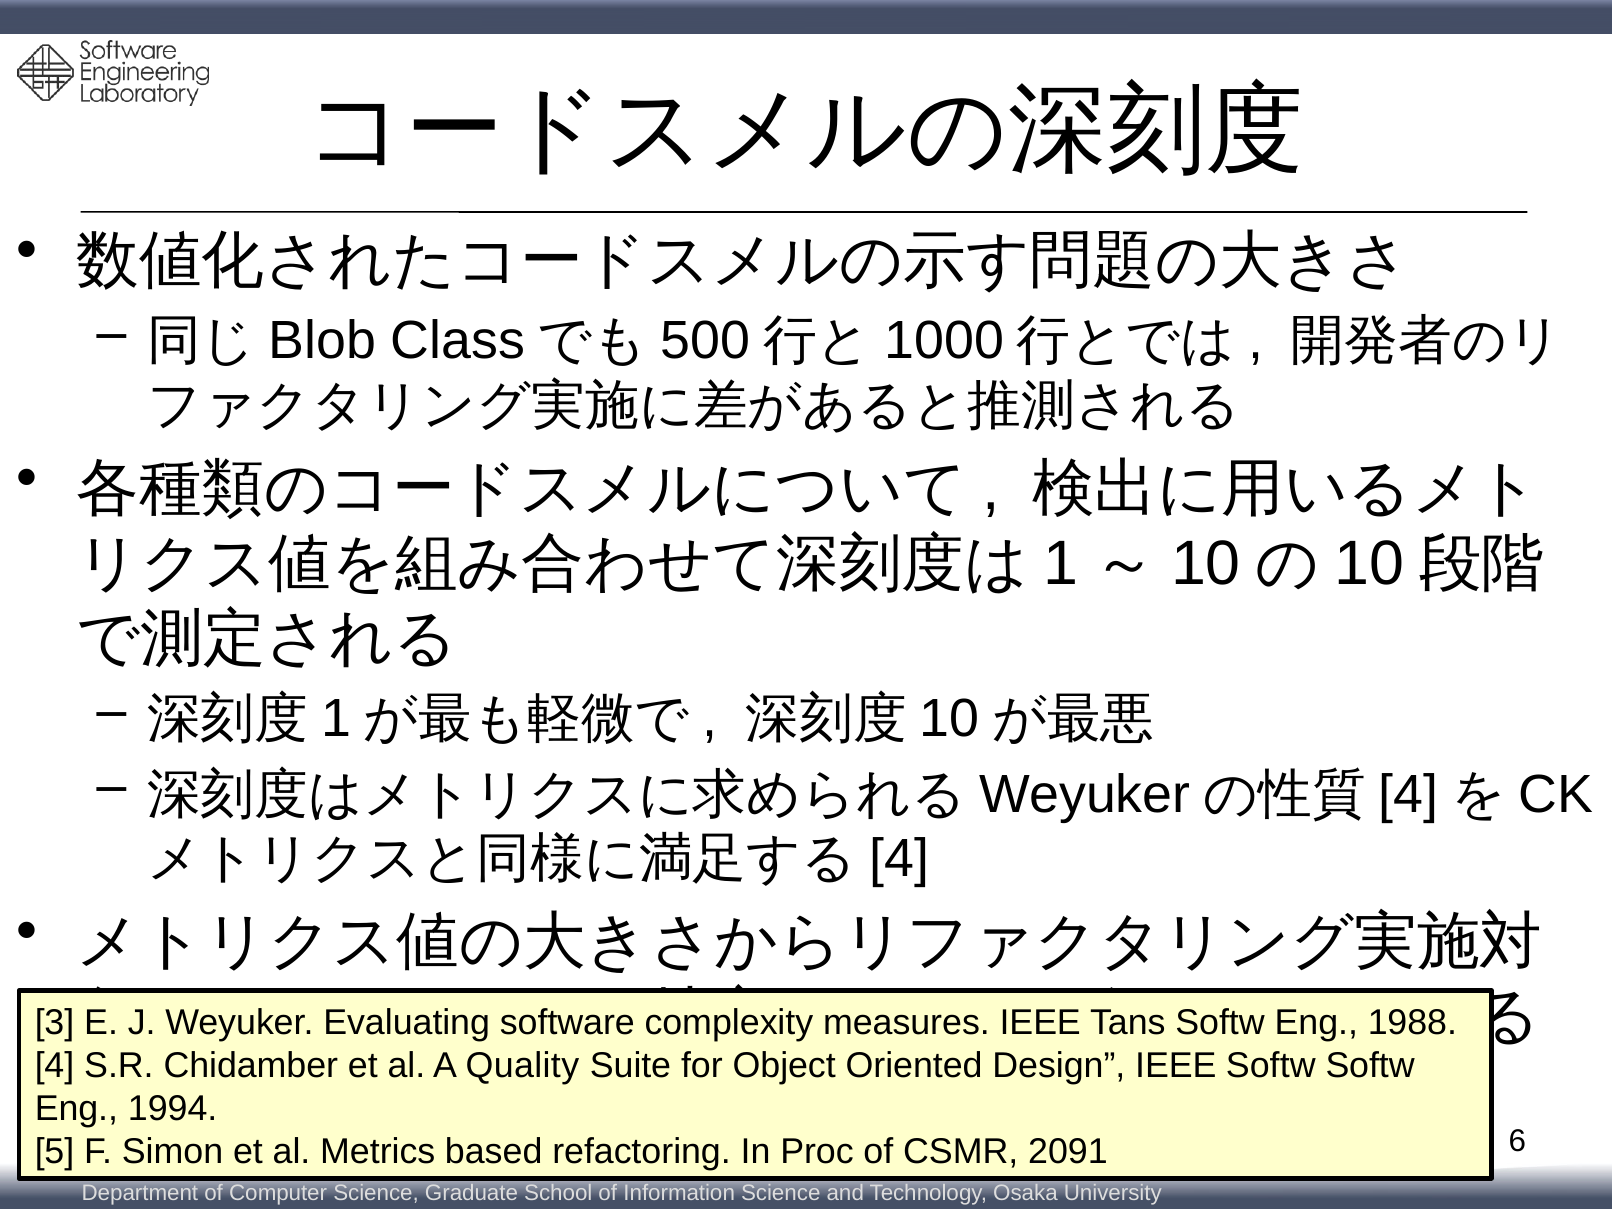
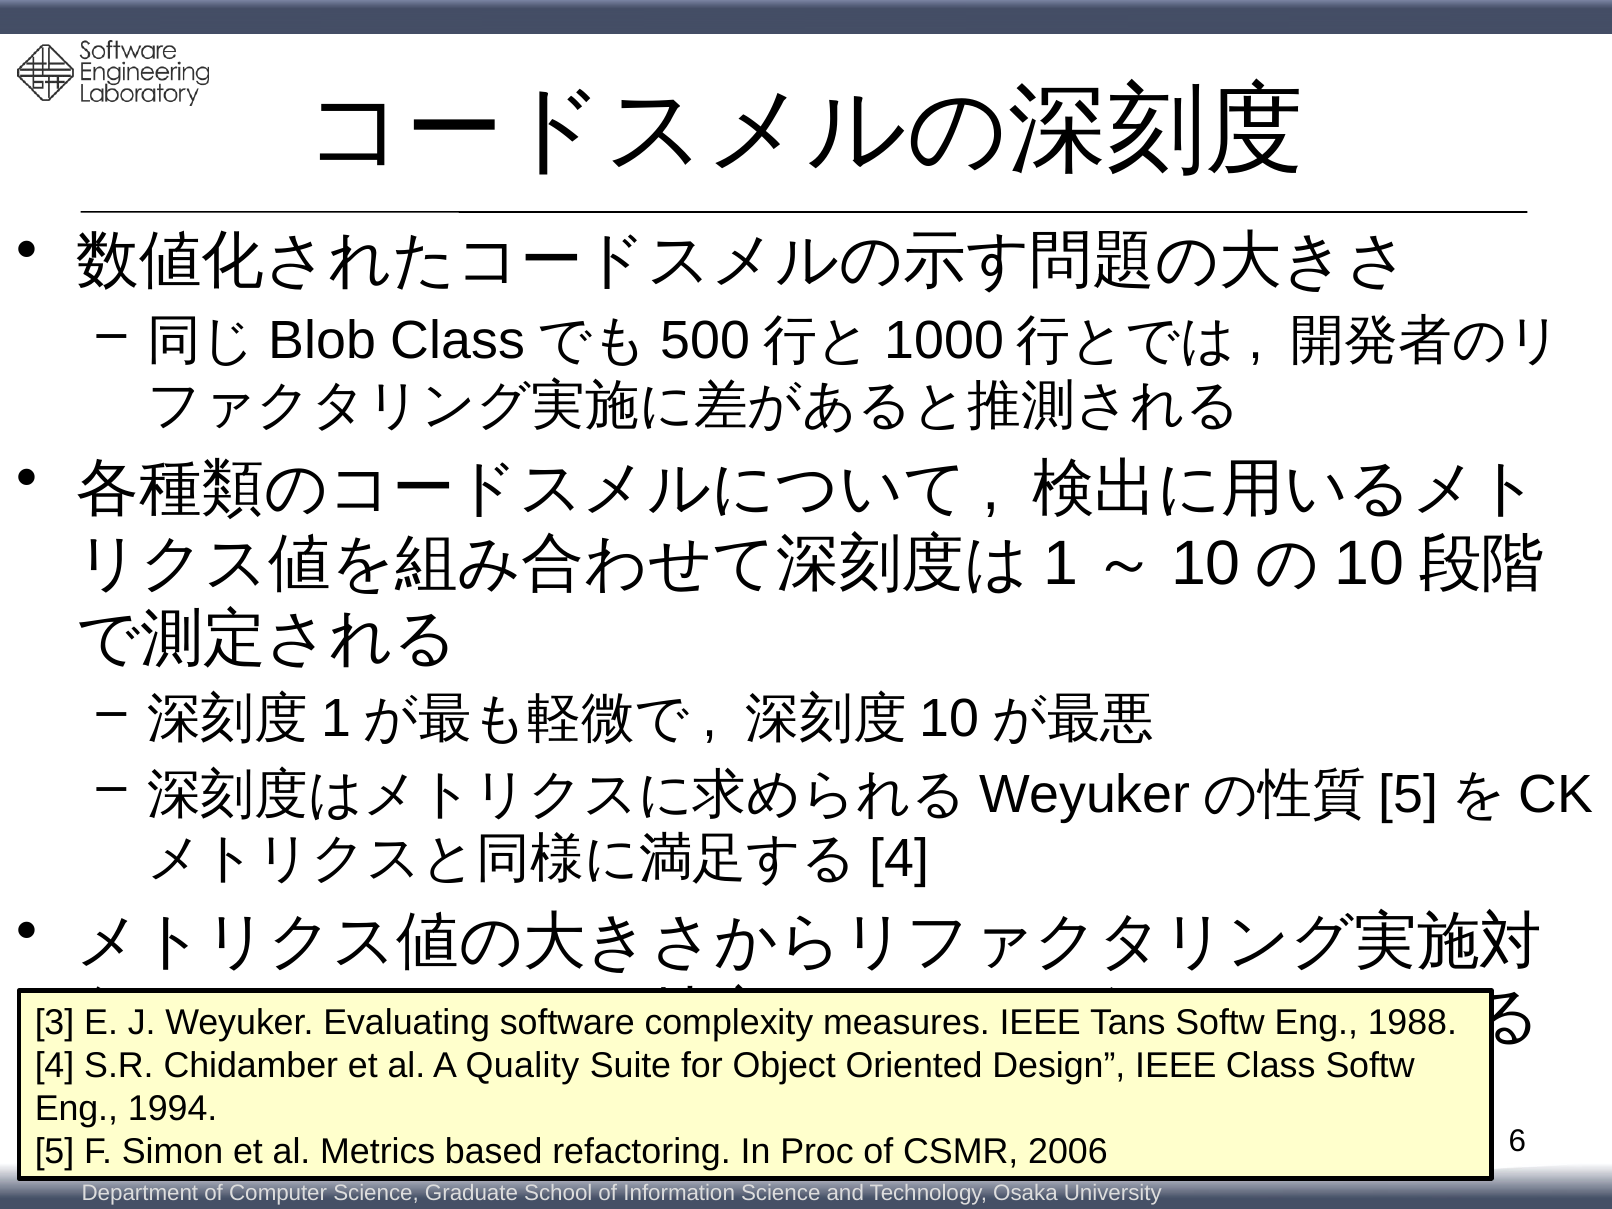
4 at (1408, 794): 4 -> 5
IEEE Softw: Softw -> Class
2091: 2091 -> 2006
